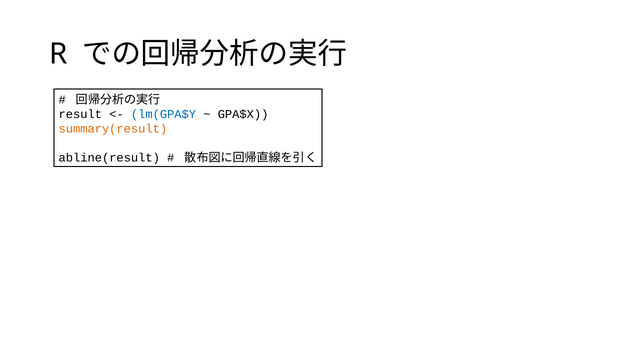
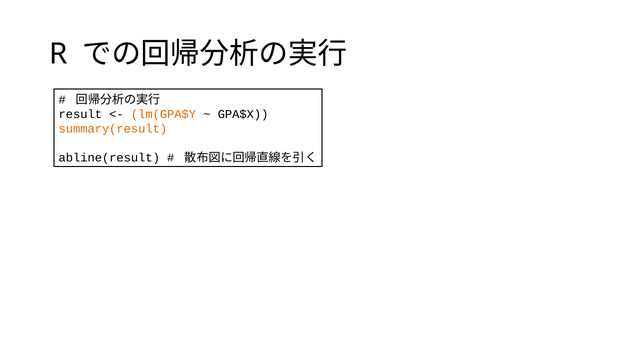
lm(GPA$Y colour: blue -> orange
